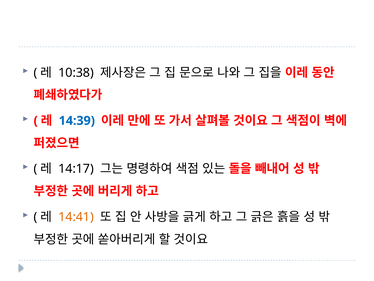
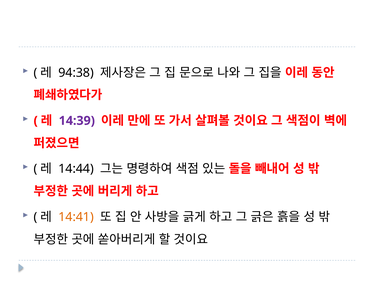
10:38: 10:38 -> 94:38
14:39 colour: blue -> purple
14:17: 14:17 -> 14:44
